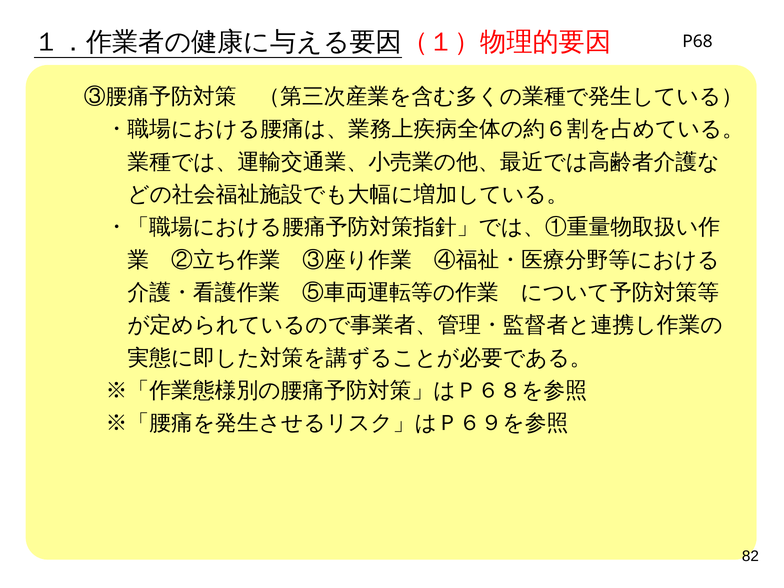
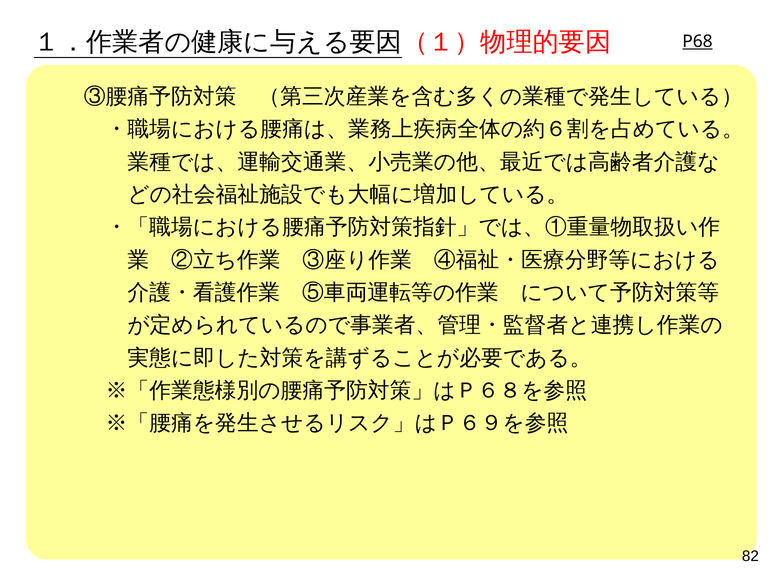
P68 underline: none -> present
